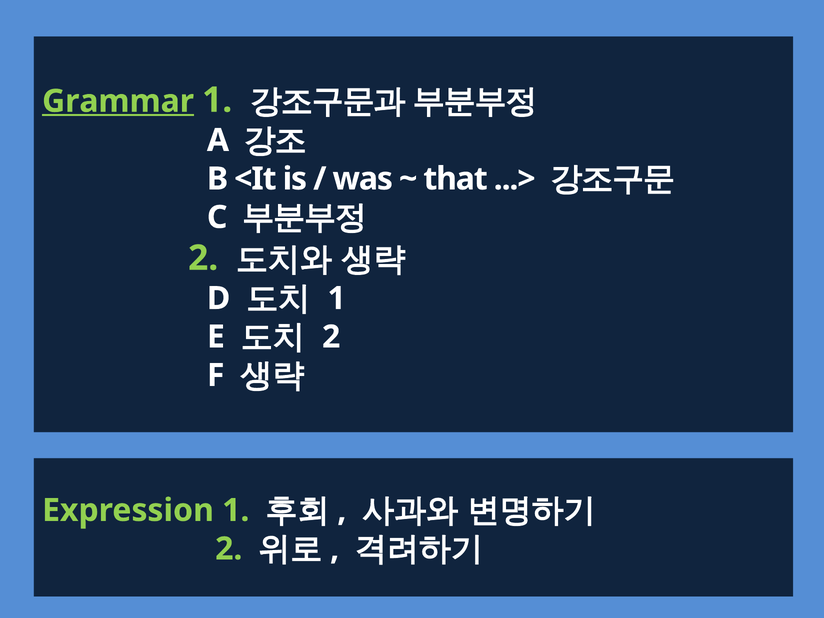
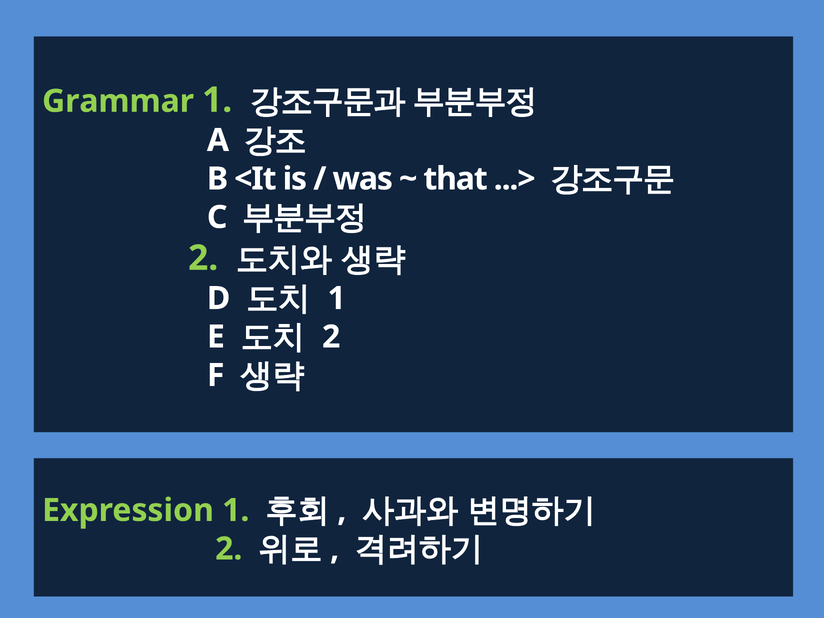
Grammar underline: present -> none
